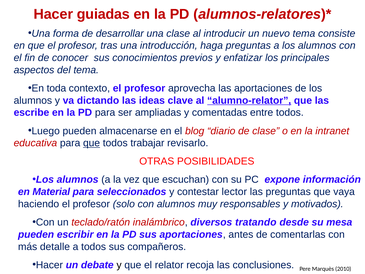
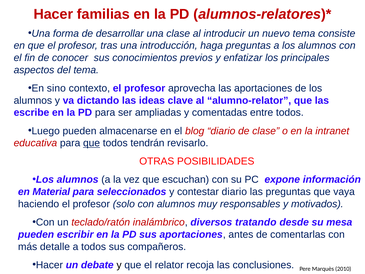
guiadas: guiadas -> familias
toda: toda -> sino
alumno-relator underline: present -> none
trabajar: trabajar -> tendrán
contestar lector: lector -> diario
